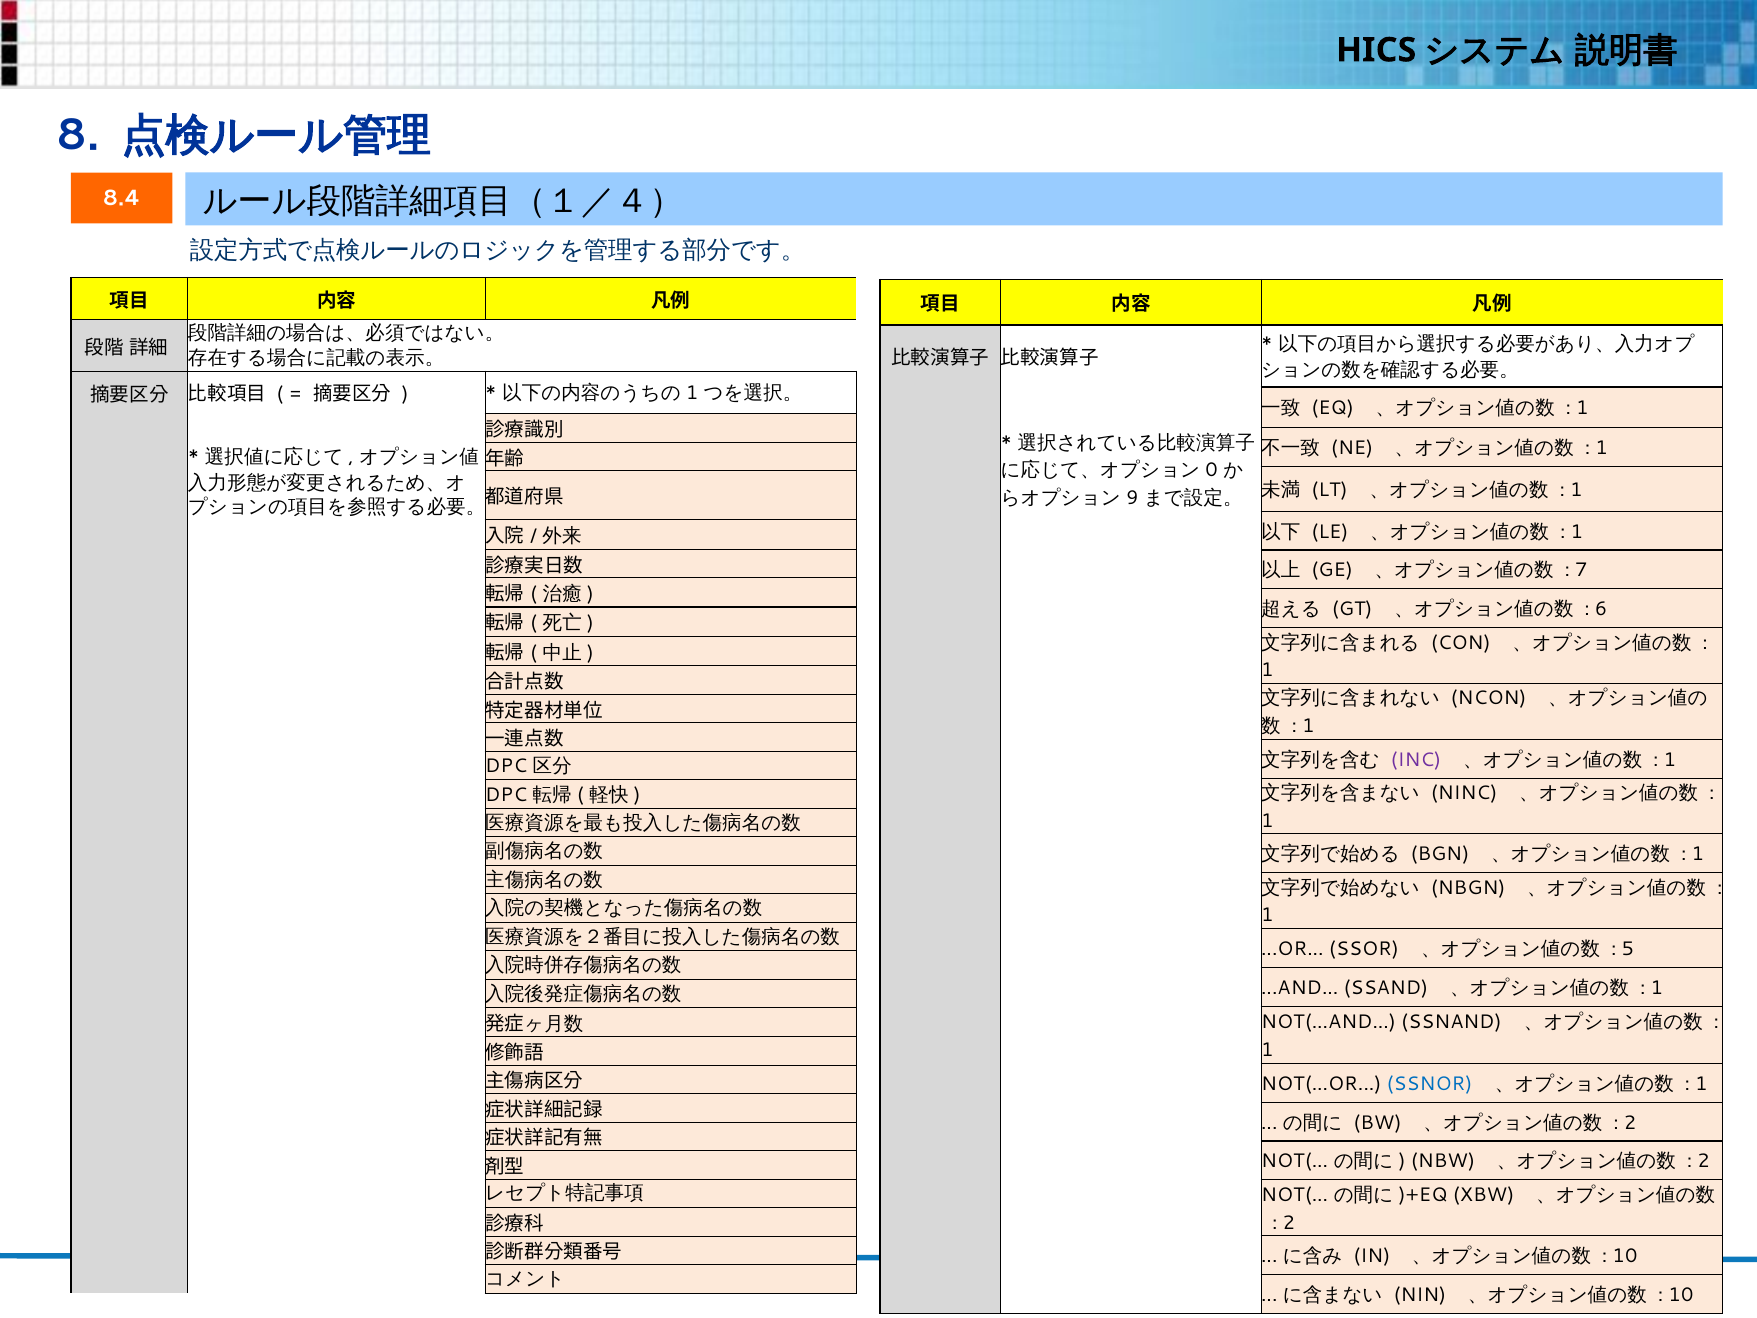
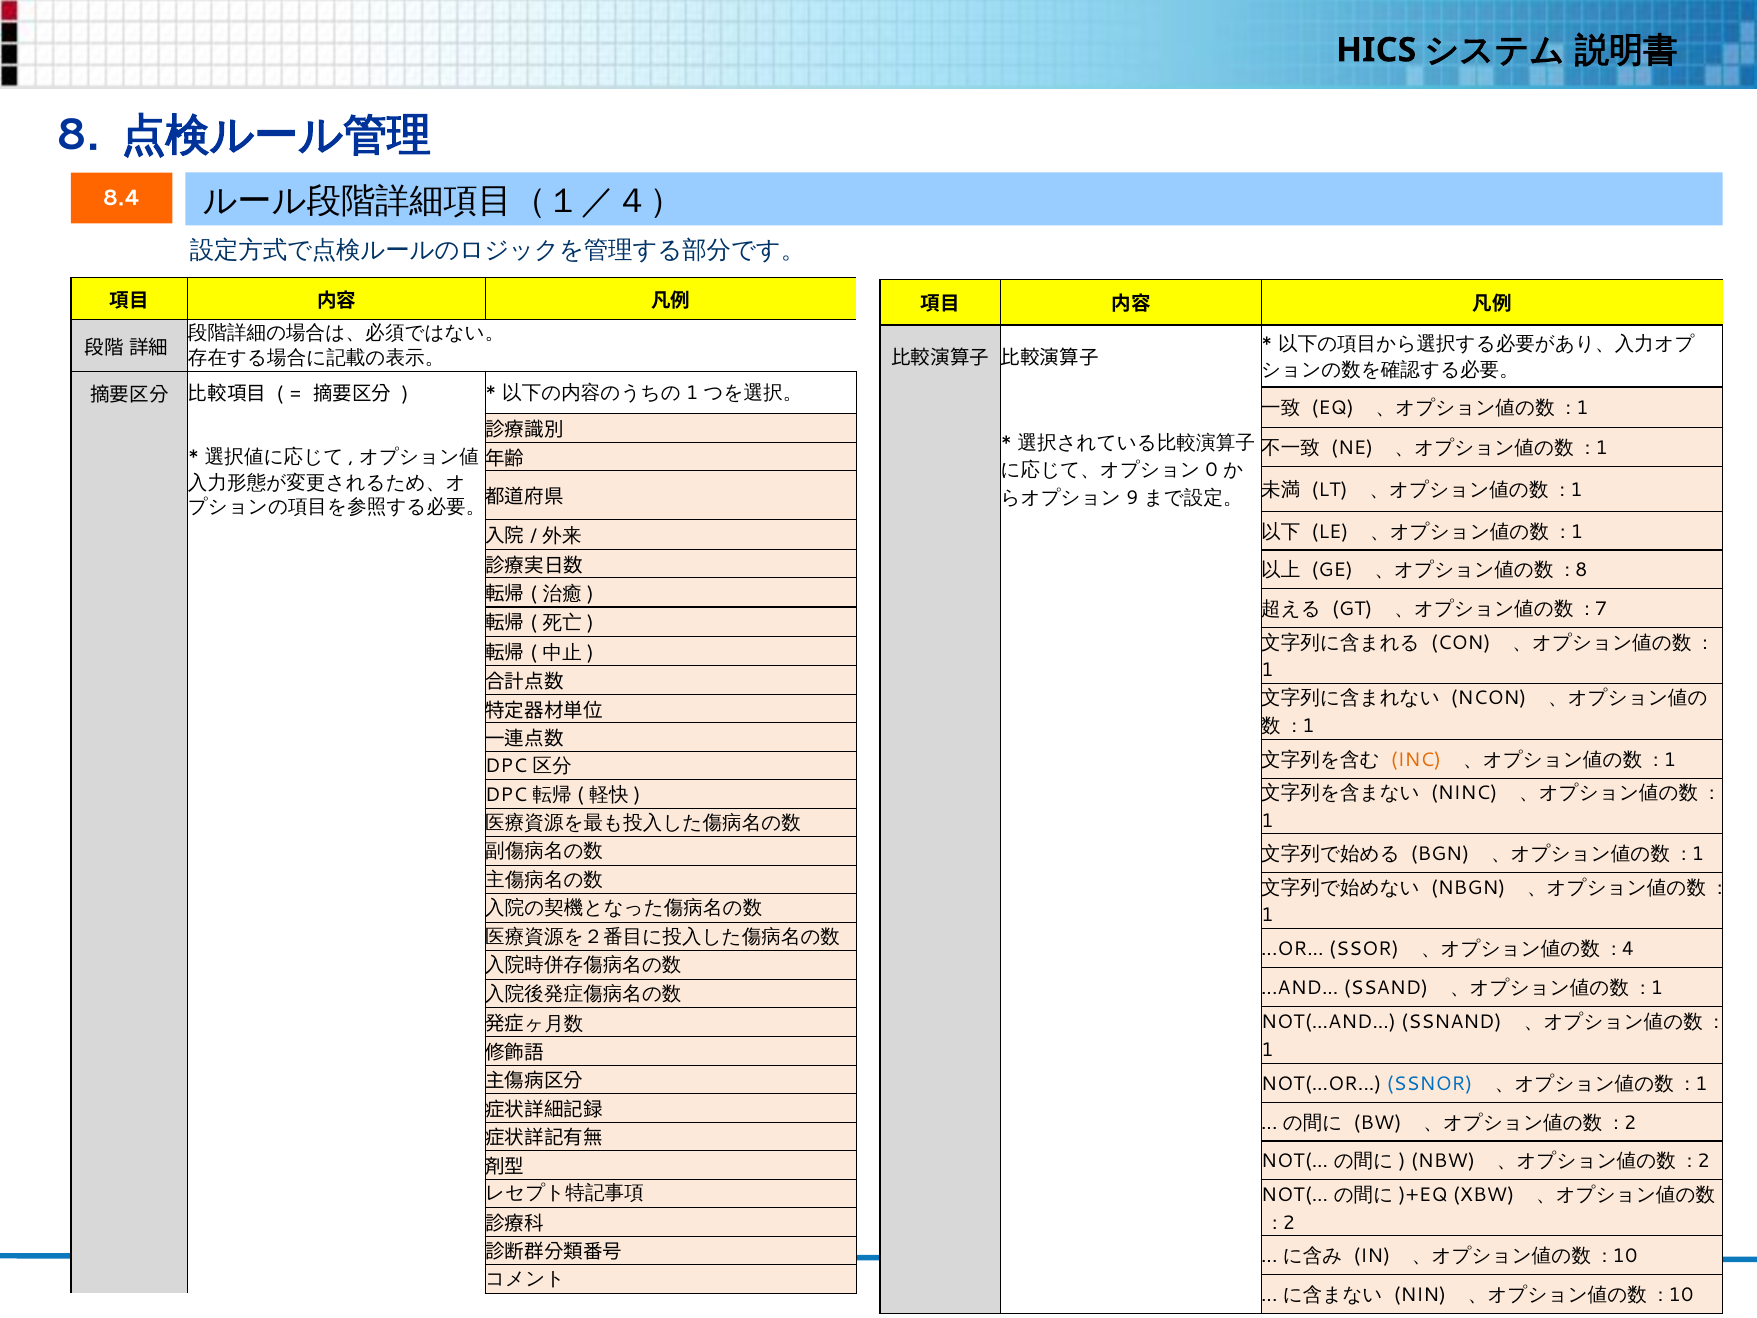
7 at (1581, 570): 7 -> 8
6: 6 -> 7
INC colour: purple -> orange
5: 5 -> 4
